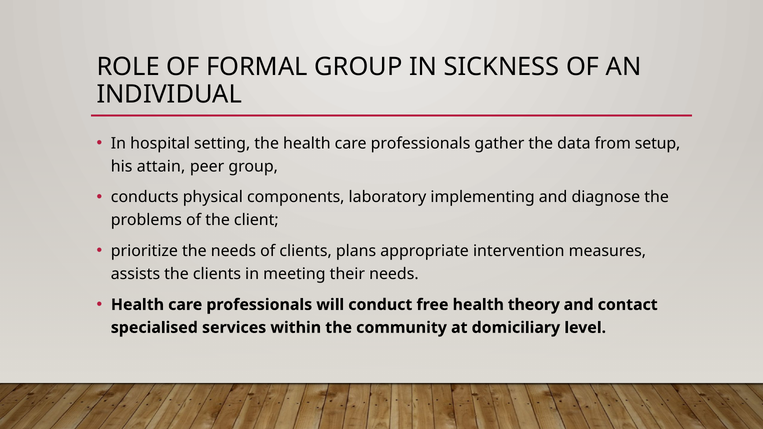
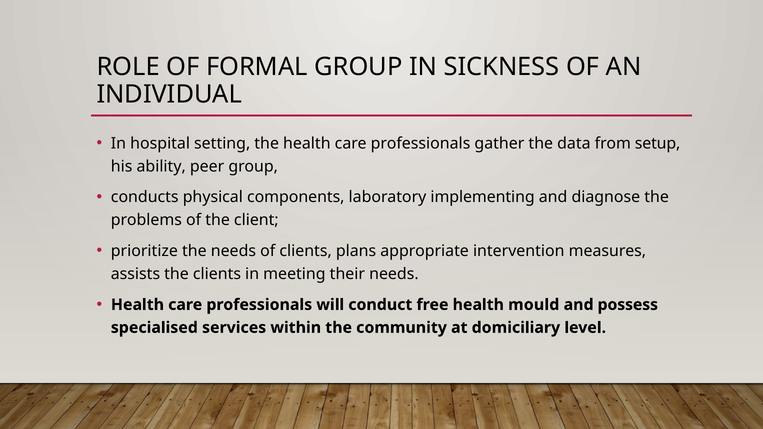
attain: attain -> ability
theory: theory -> mould
contact: contact -> possess
